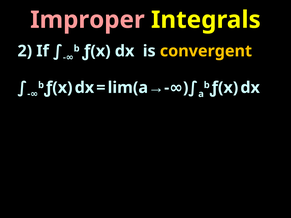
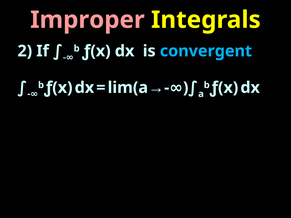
convergent colour: yellow -> light blue
